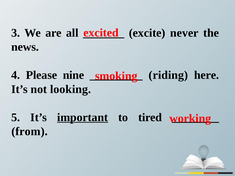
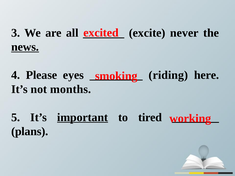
news underline: none -> present
nine: nine -> eyes
looking: looking -> months
from: from -> plans
